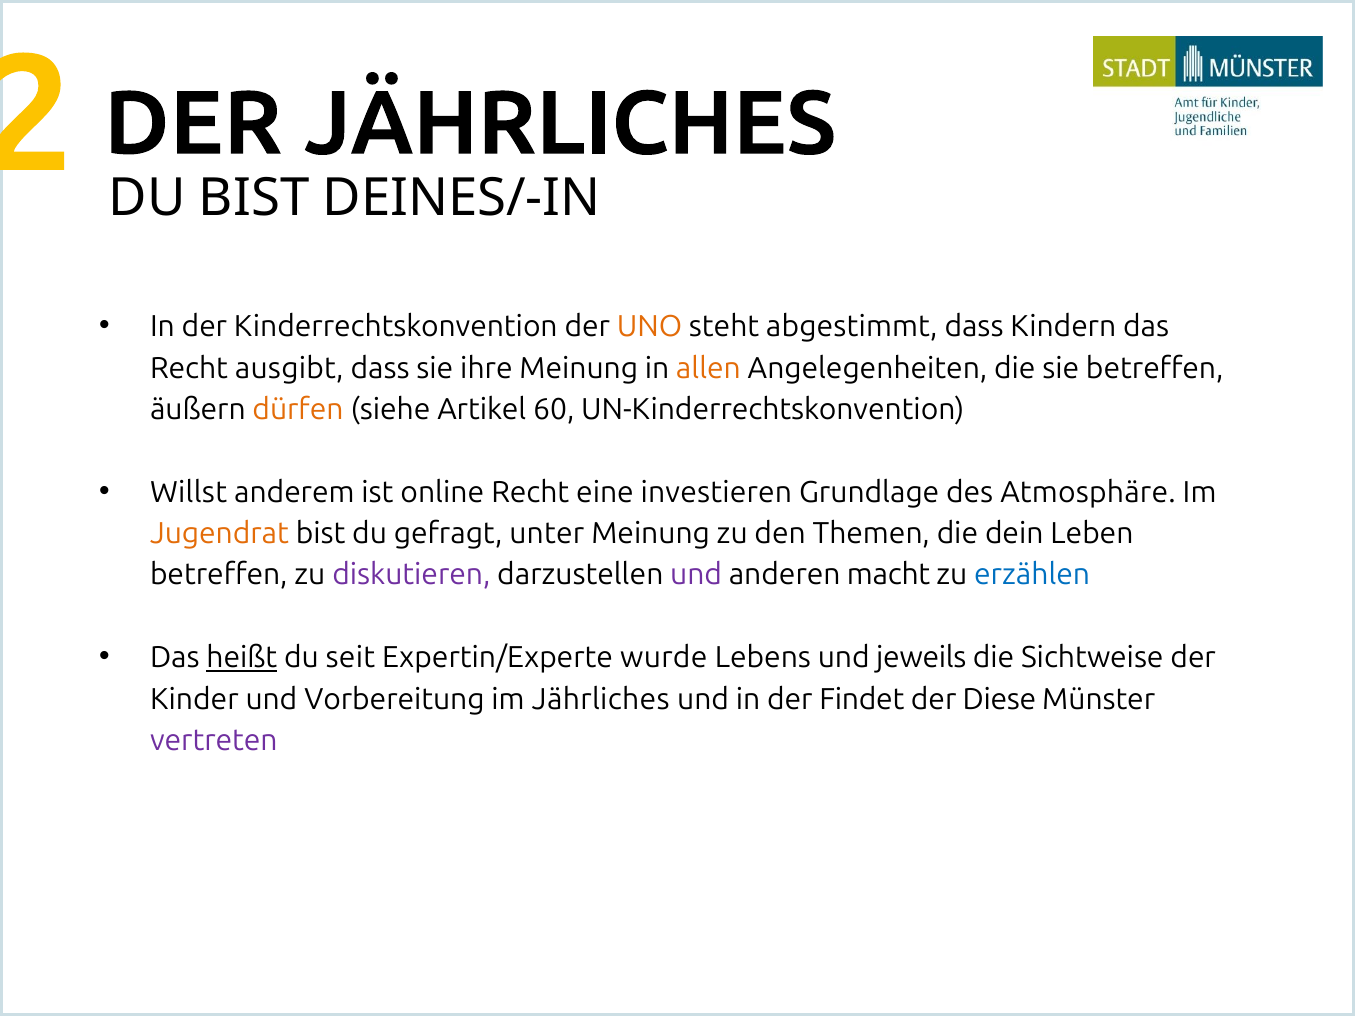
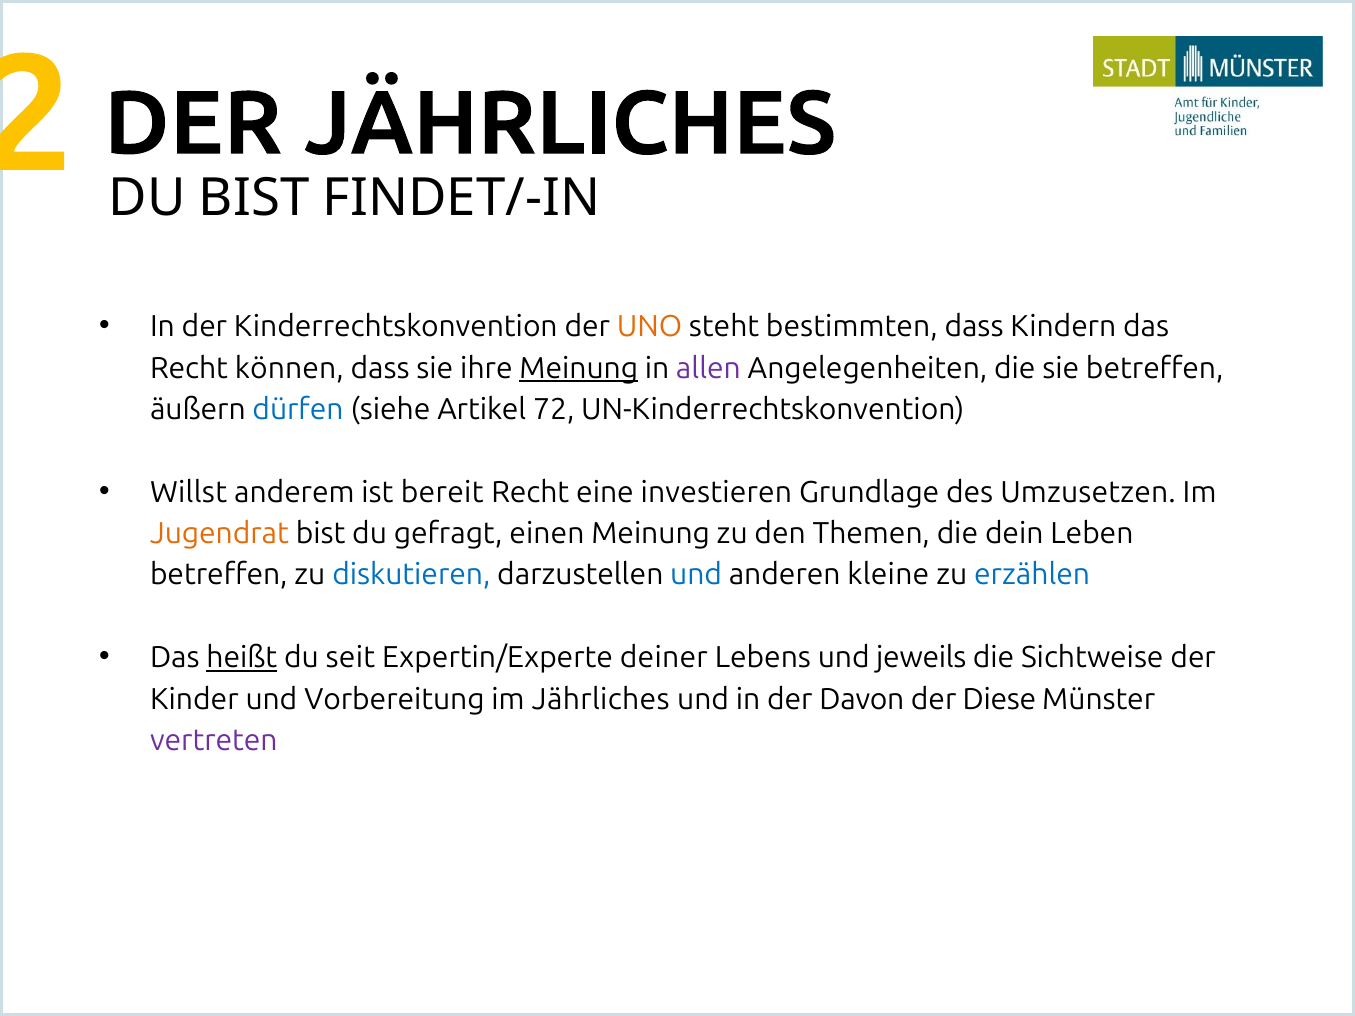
DEINES/-IN: DEINES/-IN -> FINDET/-IN
abgestimmt: abgestimmt -> bestimmten
ausgibt: ausgibt -> können
Meinung at (579, 368) underline: none -> present
allen colour: orange -> purple
dürfen colour: orange -> blue
60: 60 -> 72
online: online -> bereit
Atmosphäre: Atmosphäre -> Umzusetzen
unter: unter -> einen
diskutieren colour: purple -> blue
und at (696, 575) colour: purple -> blue
macht: macht -> kleine
wurde: wurde -> deiner
Findet: Findet -> Davon
